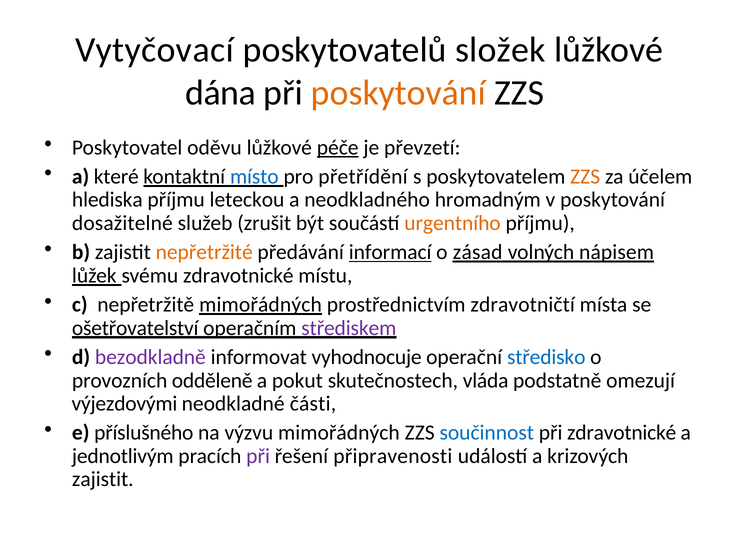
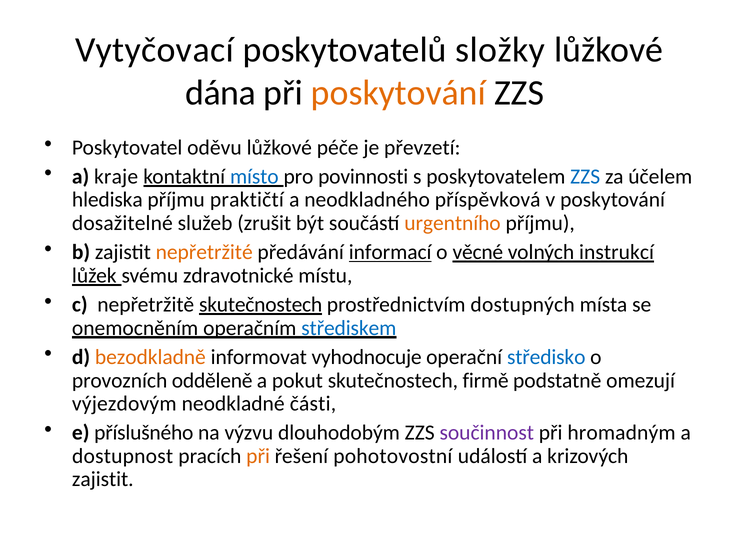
složek: složek -> složky
péče underline: present -> none
které: které -> kraje
přetřídění: přetřídění -> povinnosti
ZZS at (585, 176) colour: orange -> blue
leteckou: leteckou -> praktičtí
hromadným: hromadným -> příspěvková
zásad: zásad -> věcné
nápisem: nápisem -> instrukcí
nepřetržitě mimořádných: mimořádných -> skutečnostech
zdravotničtí: zdravotničtí -> dostupných
ošetřovatelství: ošetřovatelství -> onemocněním
střediskem colour: purple -> blue
bezodkladně colour: purple -> orange
vláda: vláda -> firmě
výjezdovými: výjezdovými -> výjezdovým
výzvu mimořádných: mimořádných -> dlouhodobým
součinnost colour: blue -> purple
při zdravotnické: zdravotnické -> hromadným
jednotlivým: jednotlivým -> dostupnost
při at (258, 456) colour: purple -> orange
připravenosti: připravenosti -> pohotovostní
